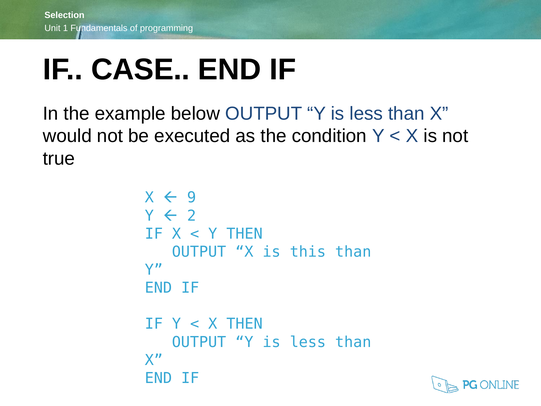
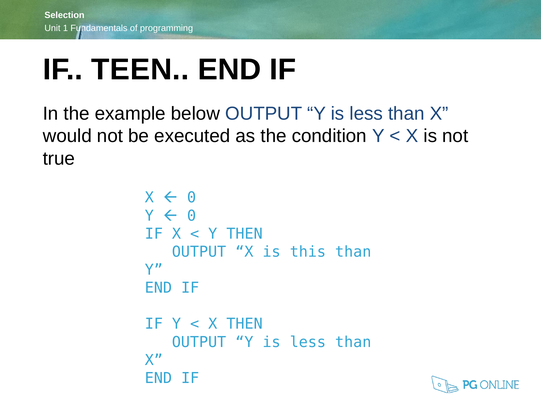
CASE: CASE -> TEEN
9 at (192, 198): 9 -> 0
2 at (192, 216): 2 -> 0
